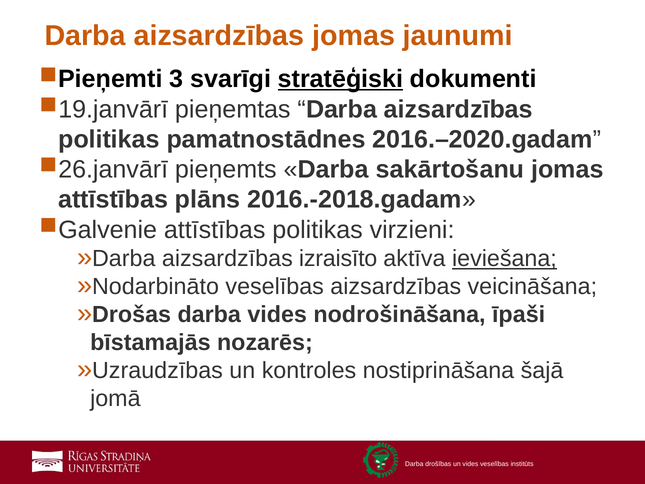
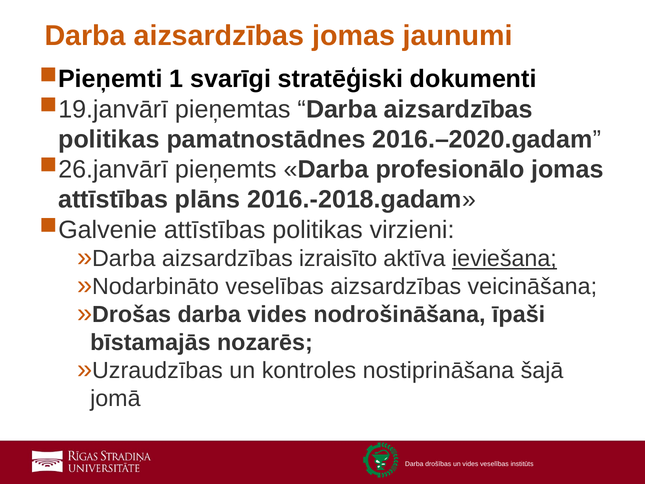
3: 3 -> 1
stratēģiski underline: present -> none
sakārtošanu: sakārtošanu -> profesionālo
